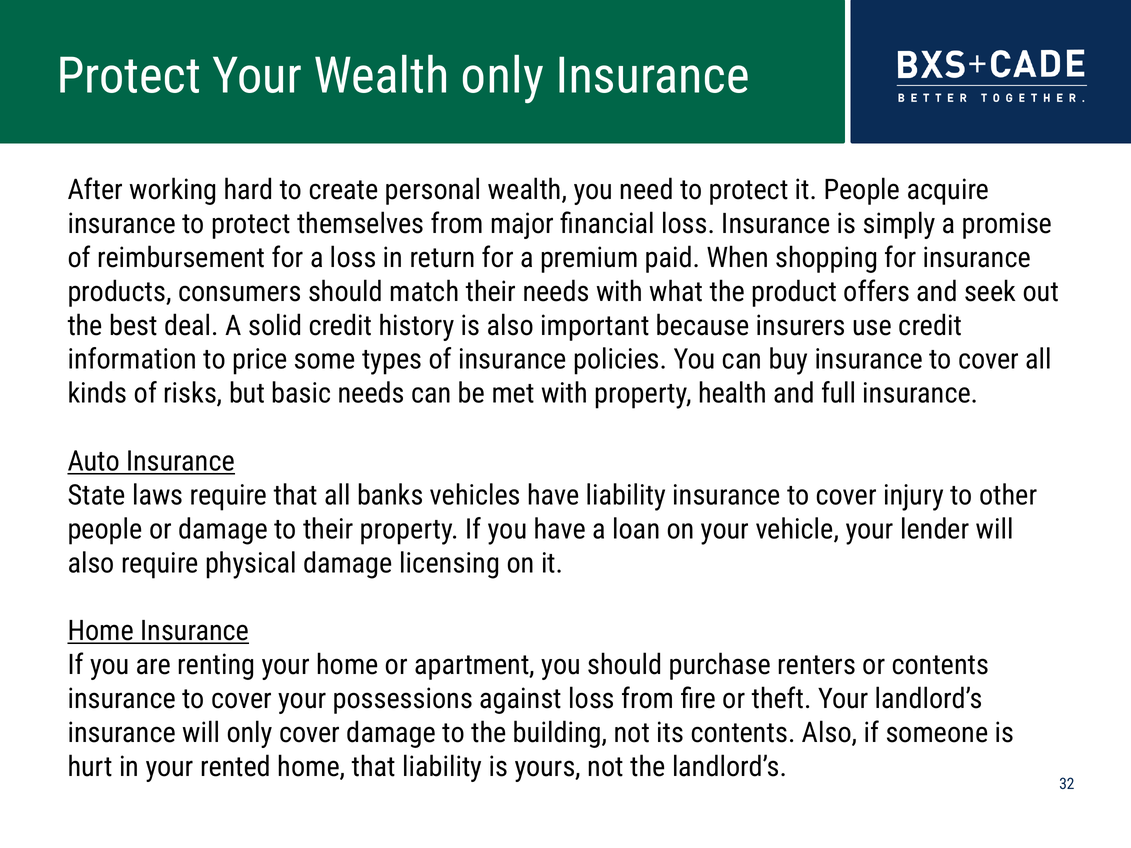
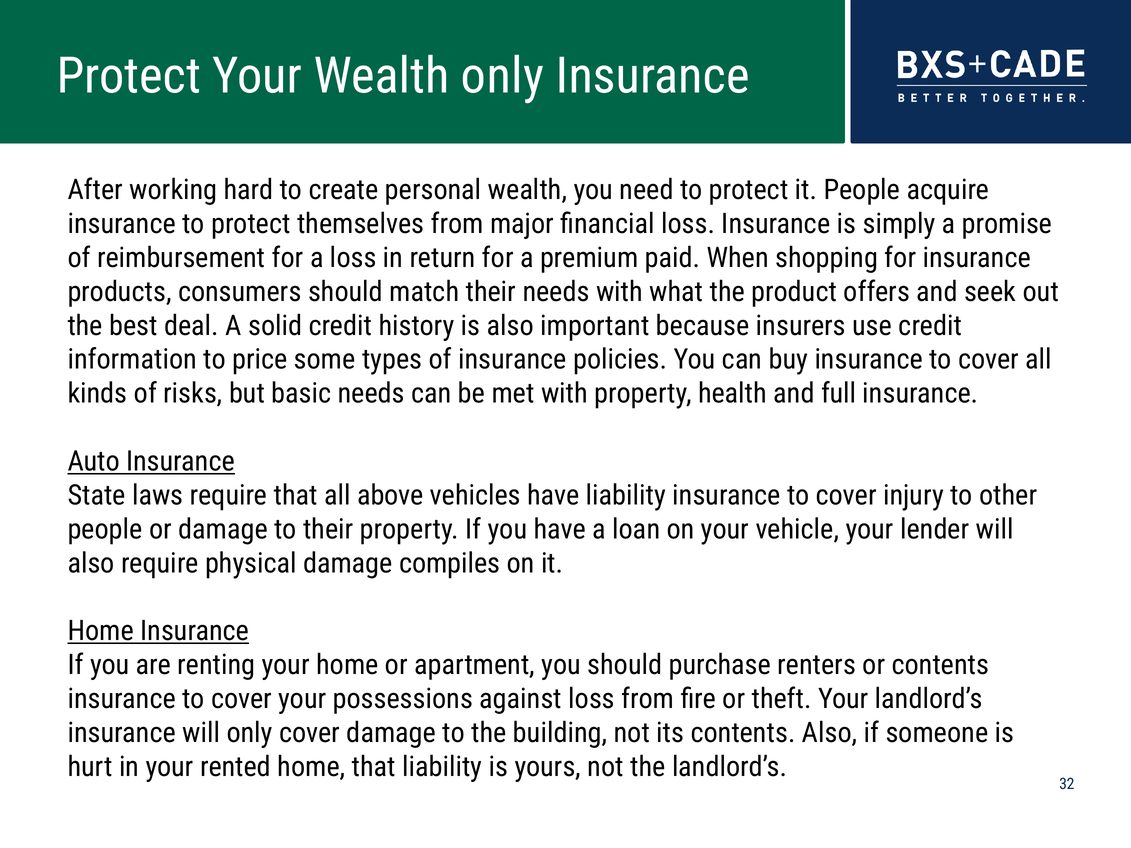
banks: banks -> above
licensing: licensing -> compiles
